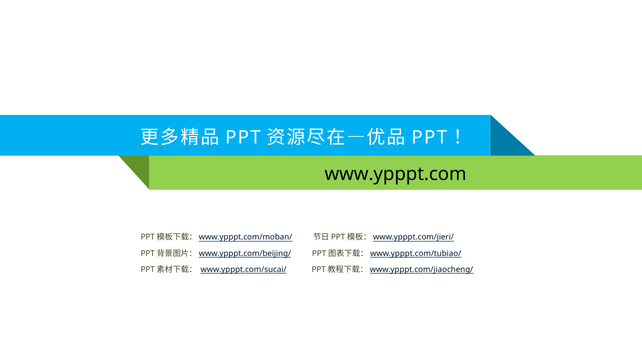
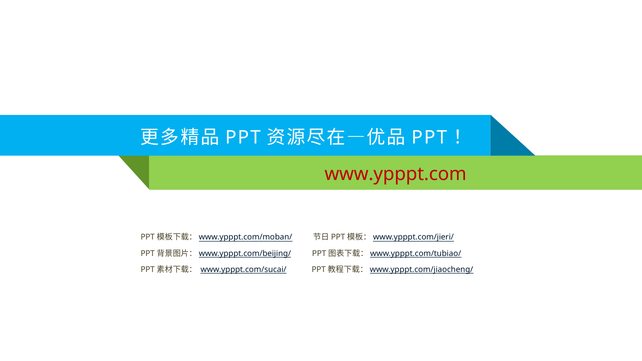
www.ypppt.com colour: black -> red
